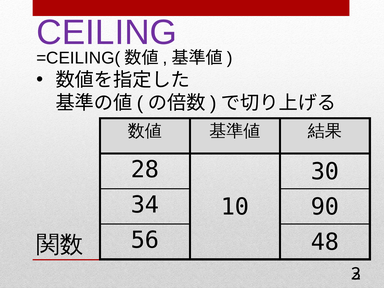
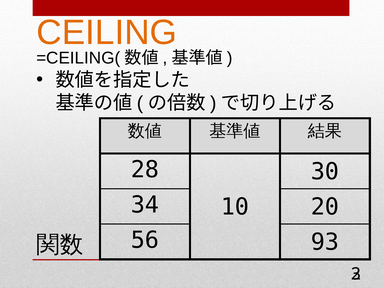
CEILING colour: purple -> orange
90: 90 -> 20
48: 48 -> 93
